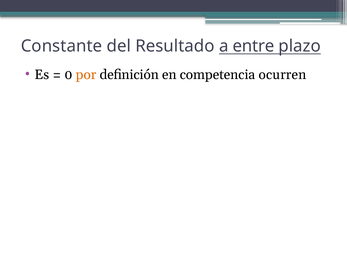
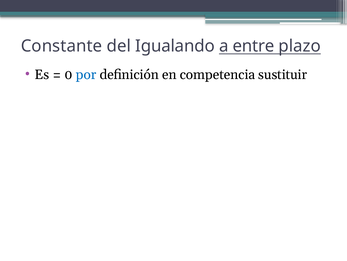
Resultado: Resultado -> Igualando
por colour: orange -> blue
ocurren: ocurren -> sustituir
